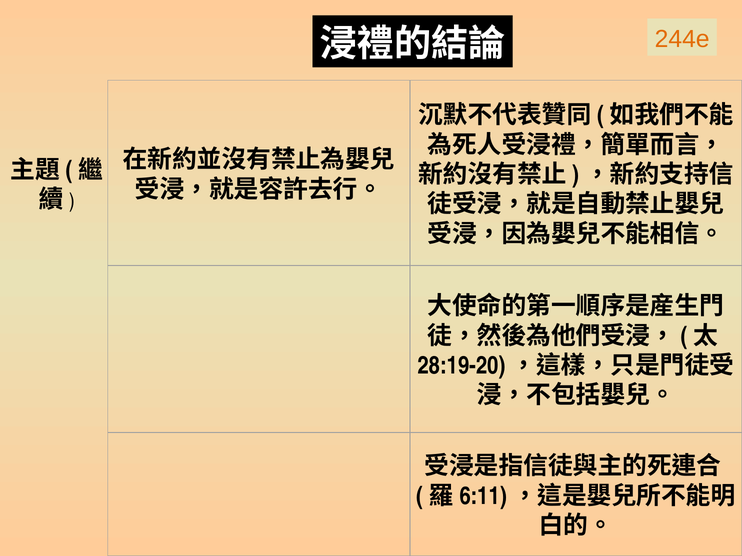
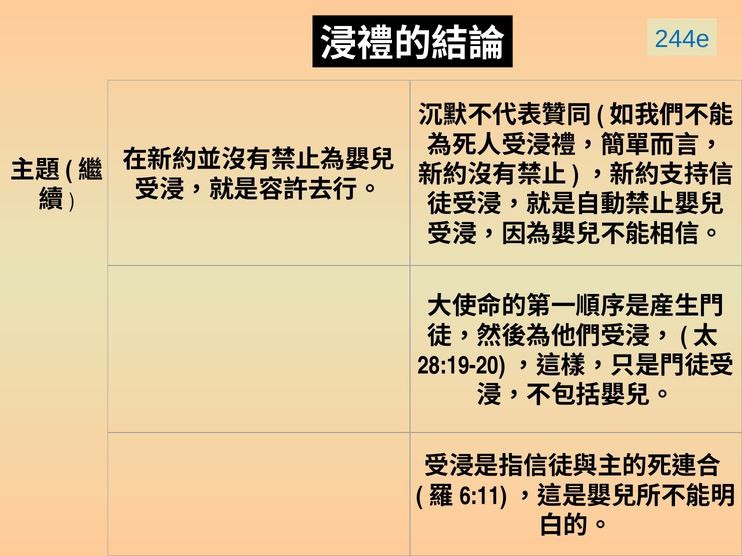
244e colour: orange -> blue
